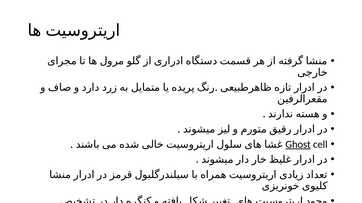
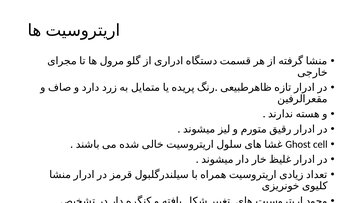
Ghost underline: present -> none
